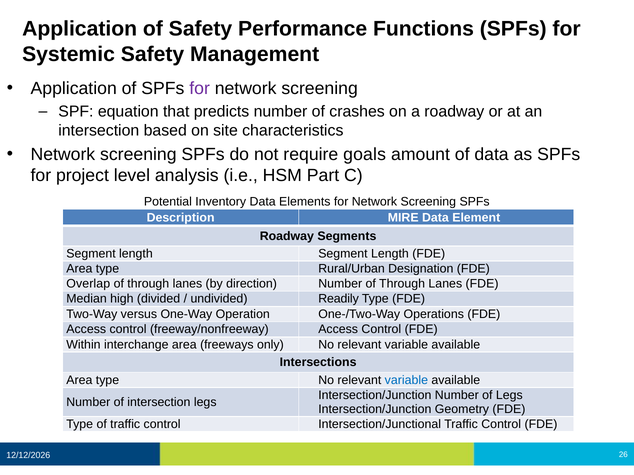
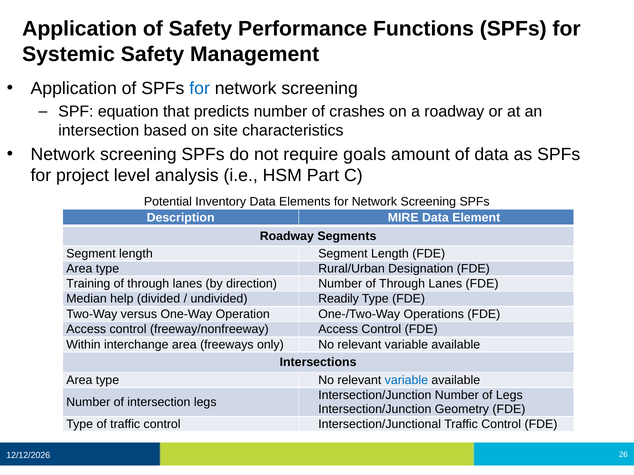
for at (200, 89) colour: purple -> blue
Overlap: Overlap -> Training
high: high -> help
